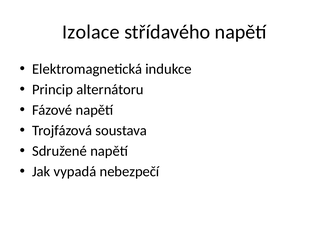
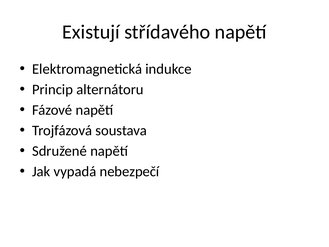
Izolace: Izolace -> Existují
